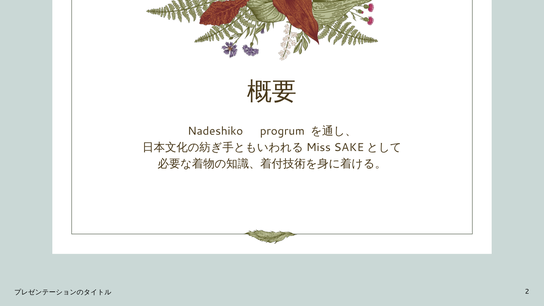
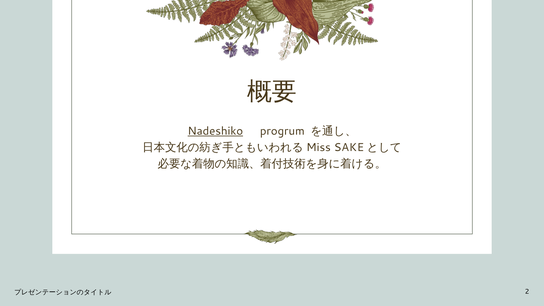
Nadeshiko underline: none -> present
